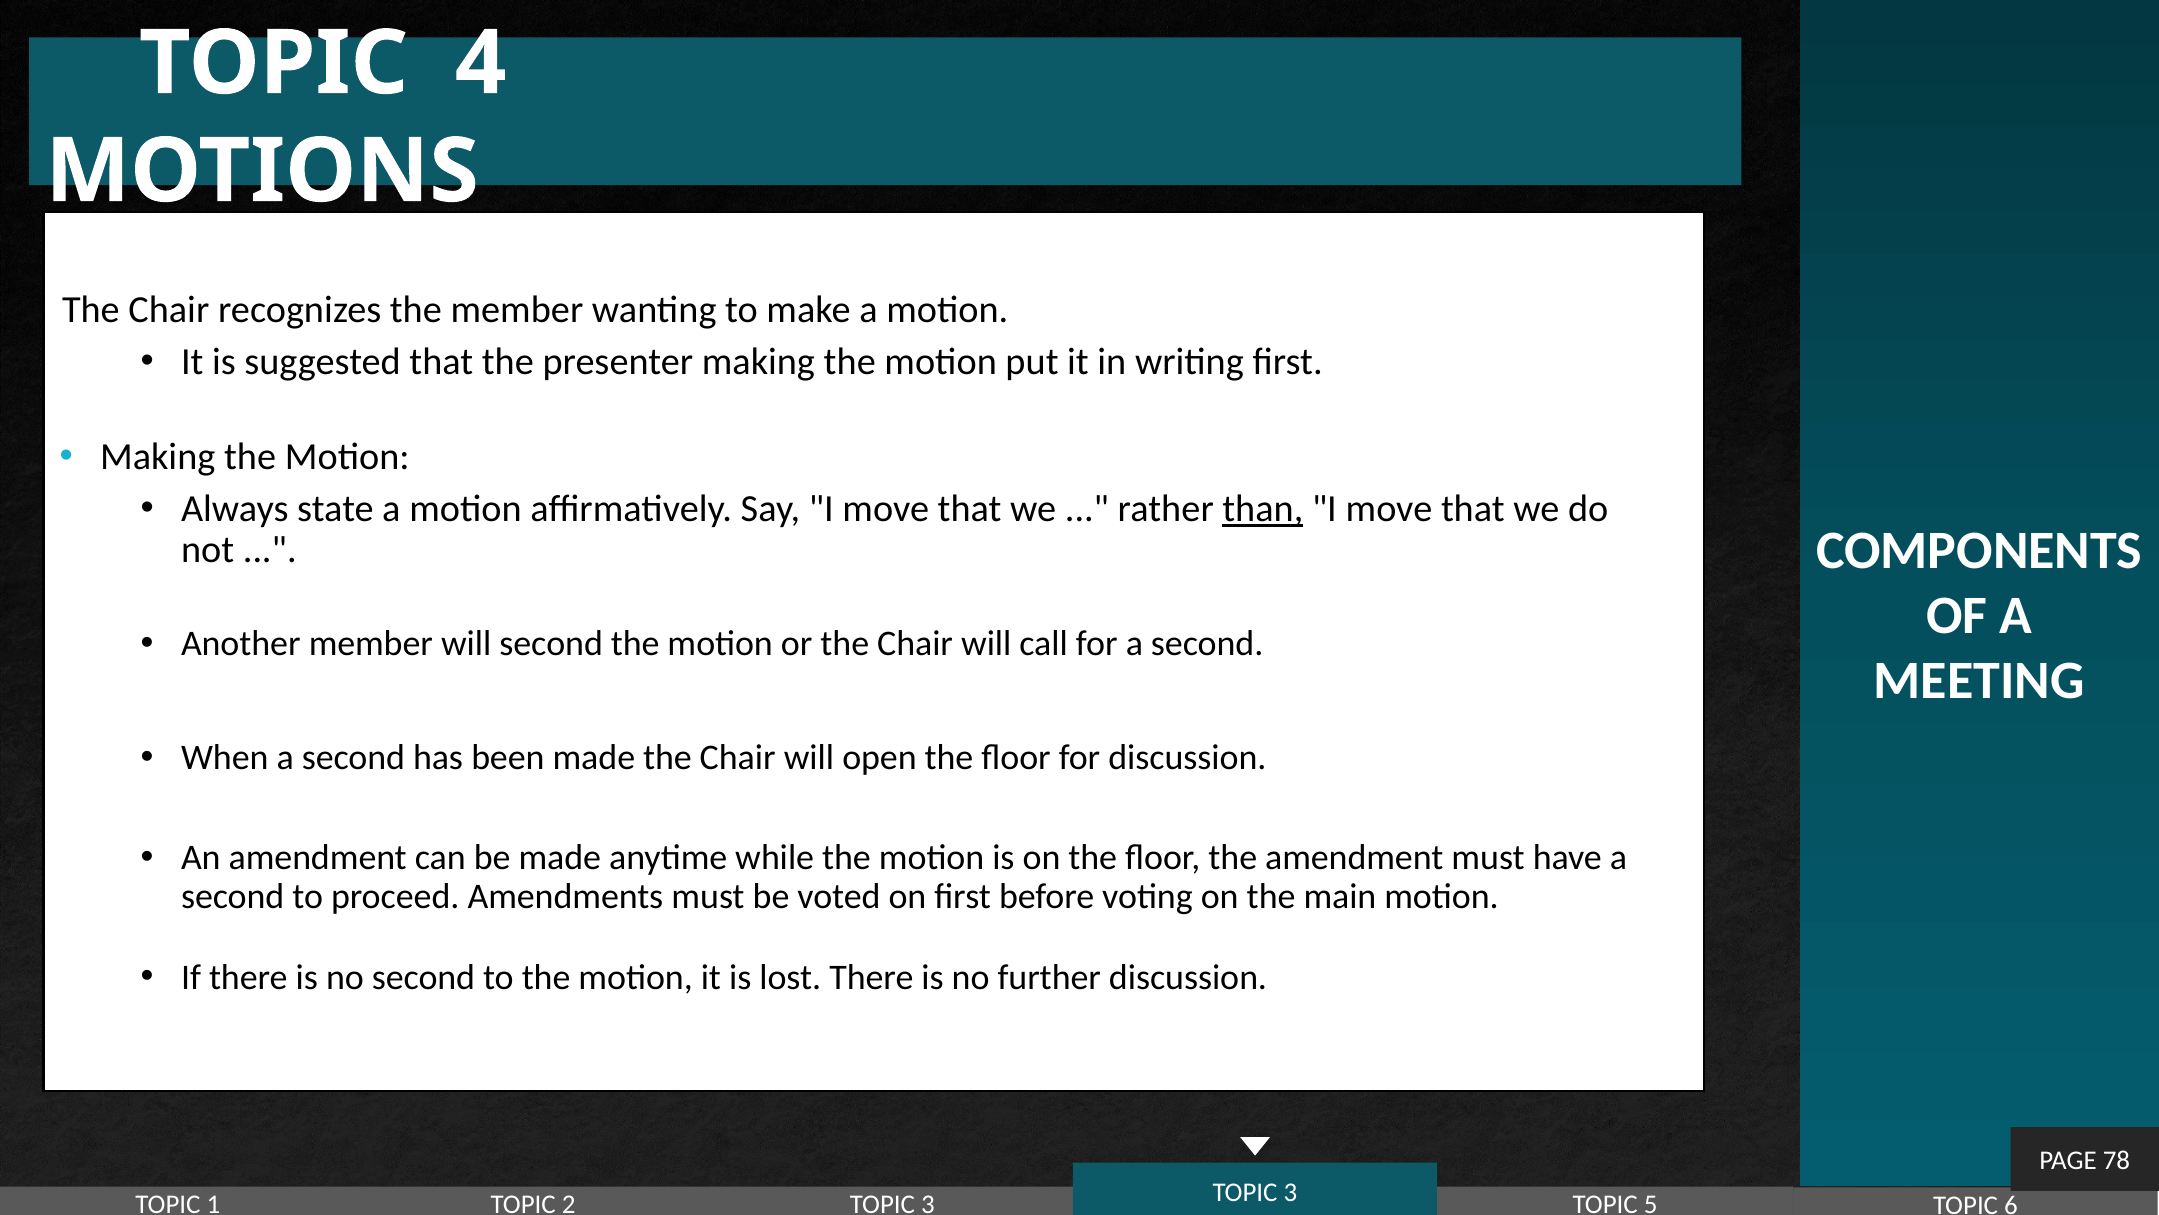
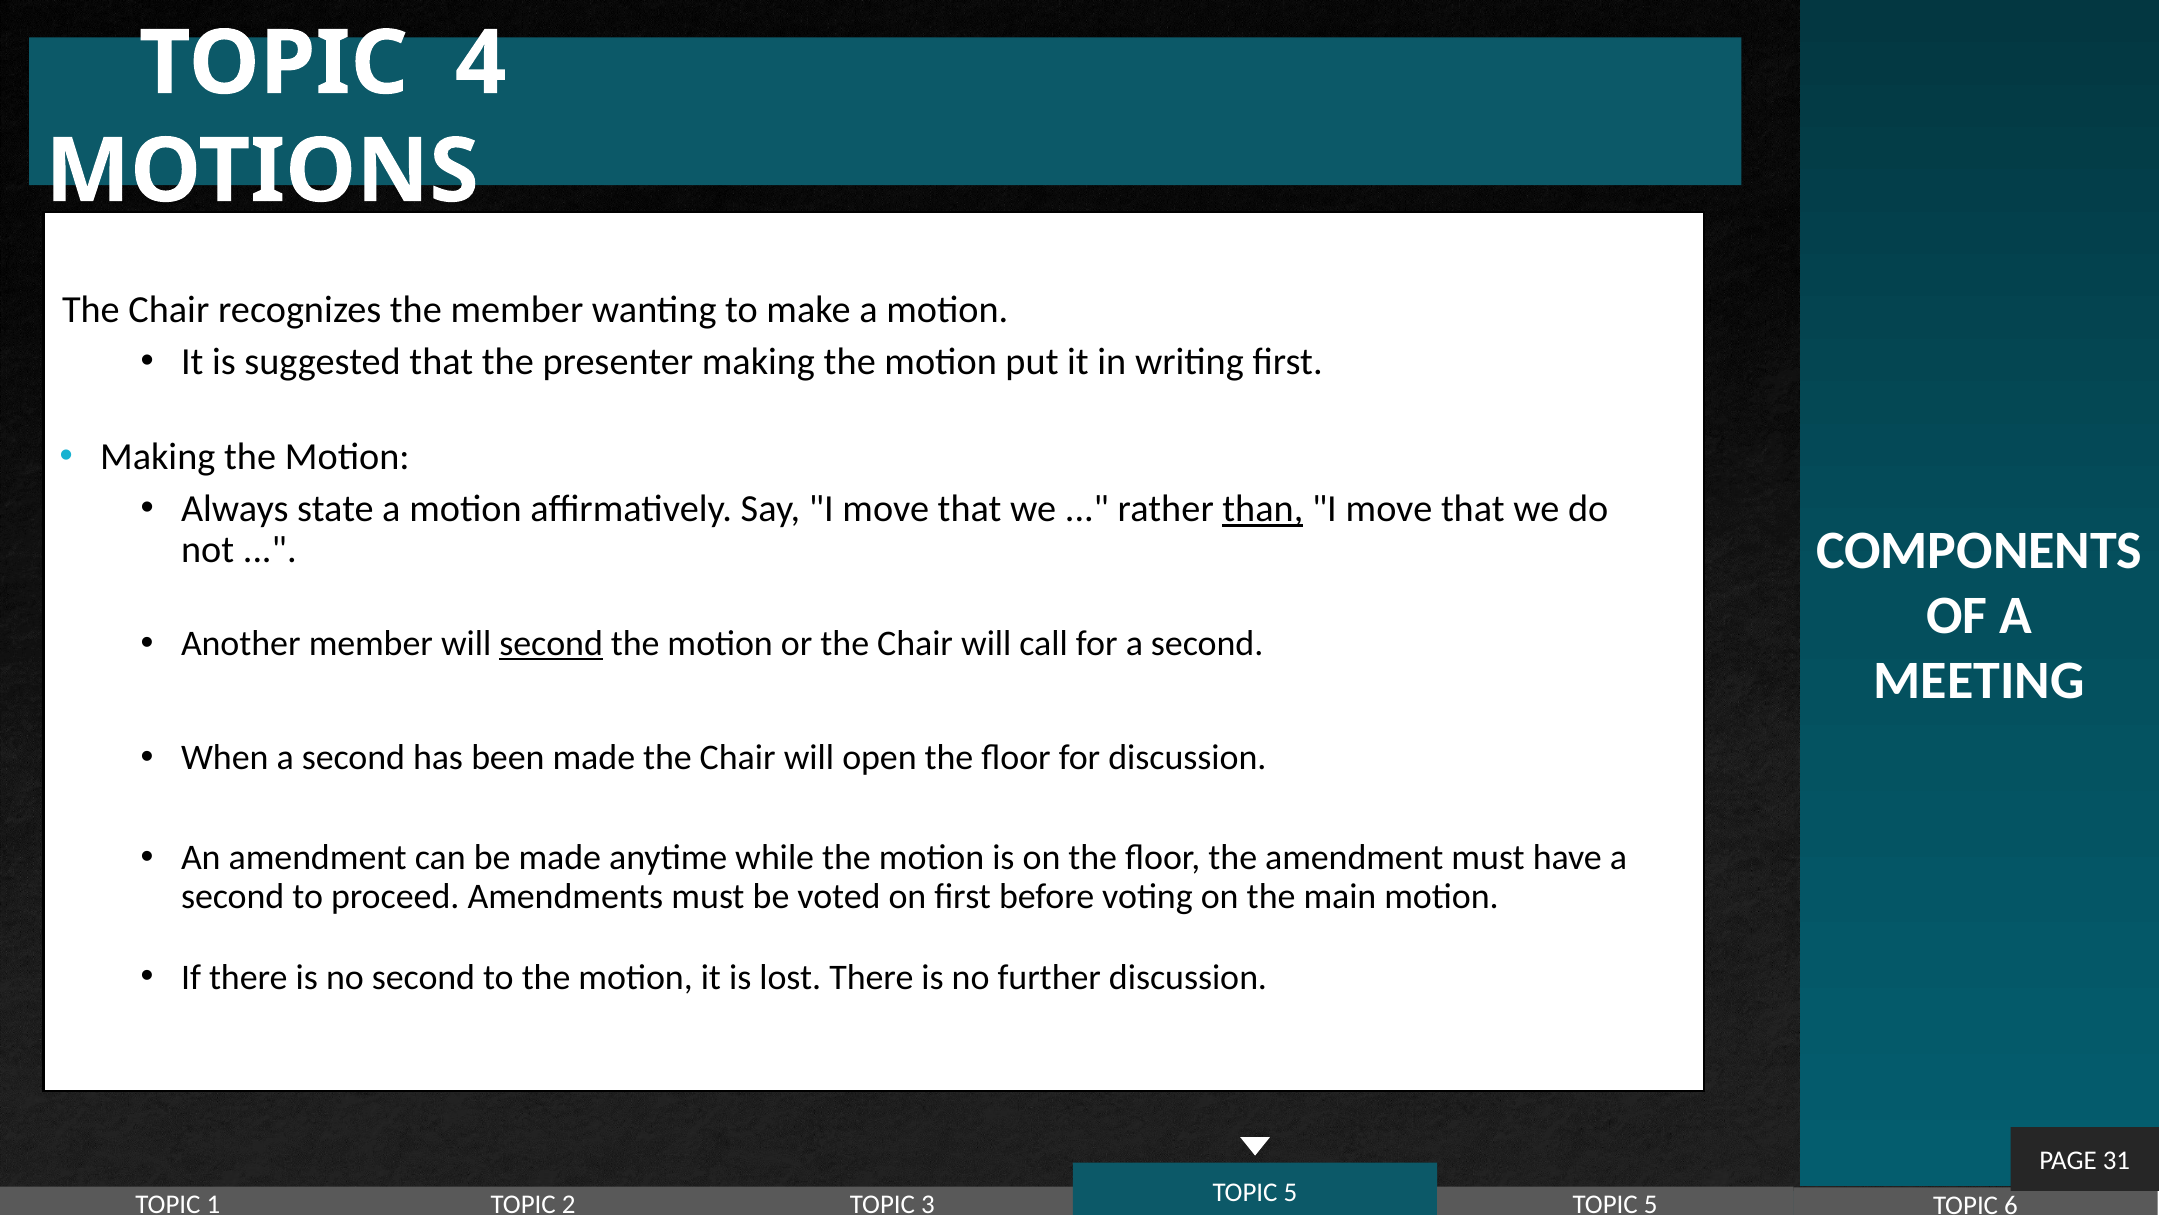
second at (551, 643) underline: none -> present
78: 78 -> 31
3 at (1291, 1192): 3 -> 5
